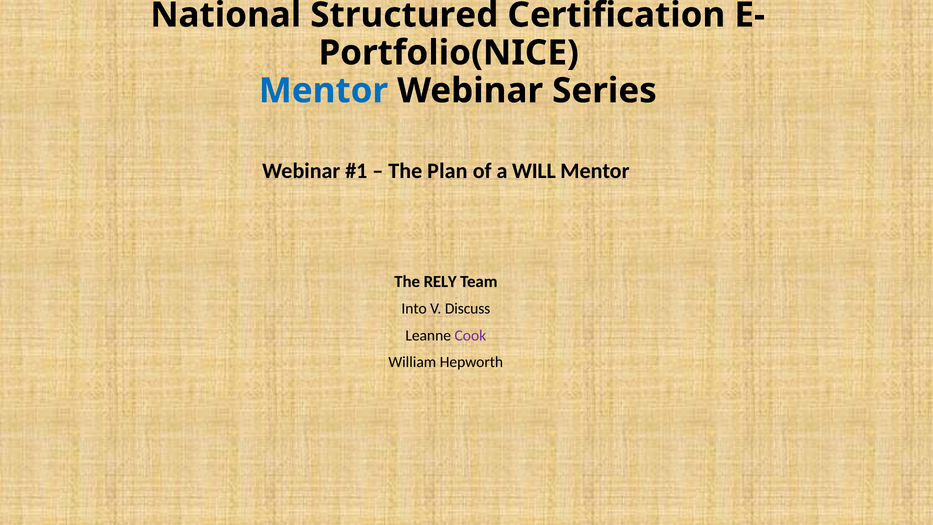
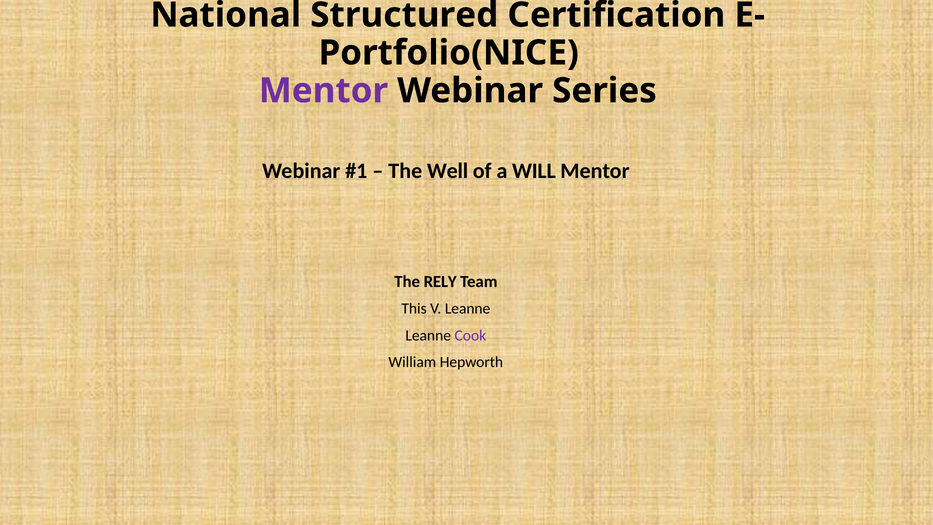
Mentor at (323, 91) colour: blue -> purple
Plan: Plan -> Well
Into: Into -> This
V Discuss: Discuss -> Leanne
